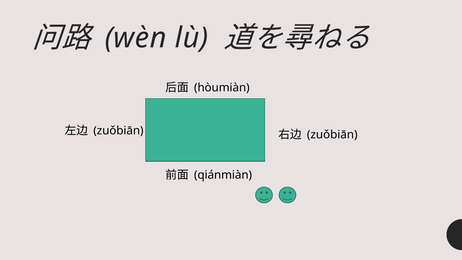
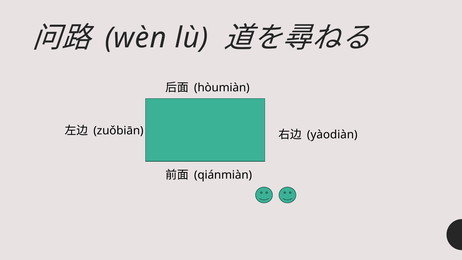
zuǒbiān at (332, 135): zuǒbiān -> yàodiàn
